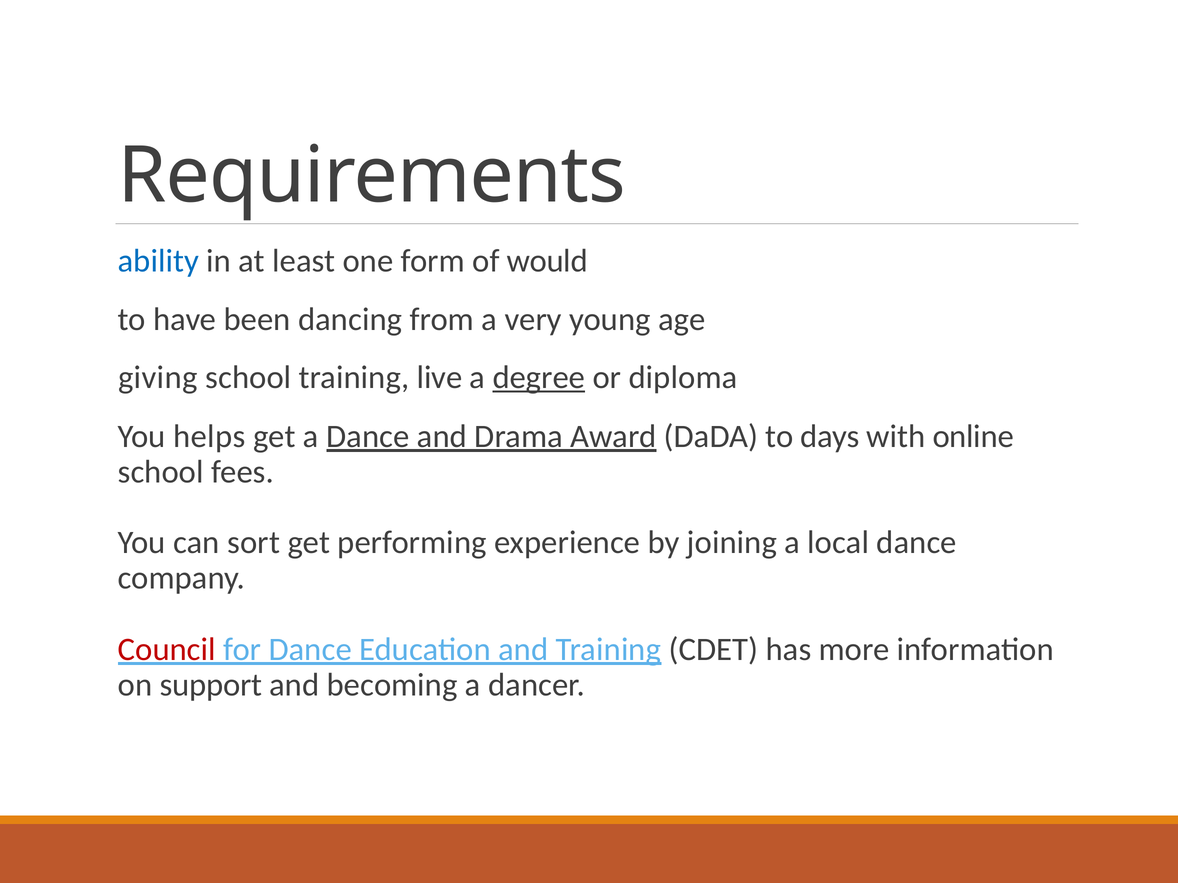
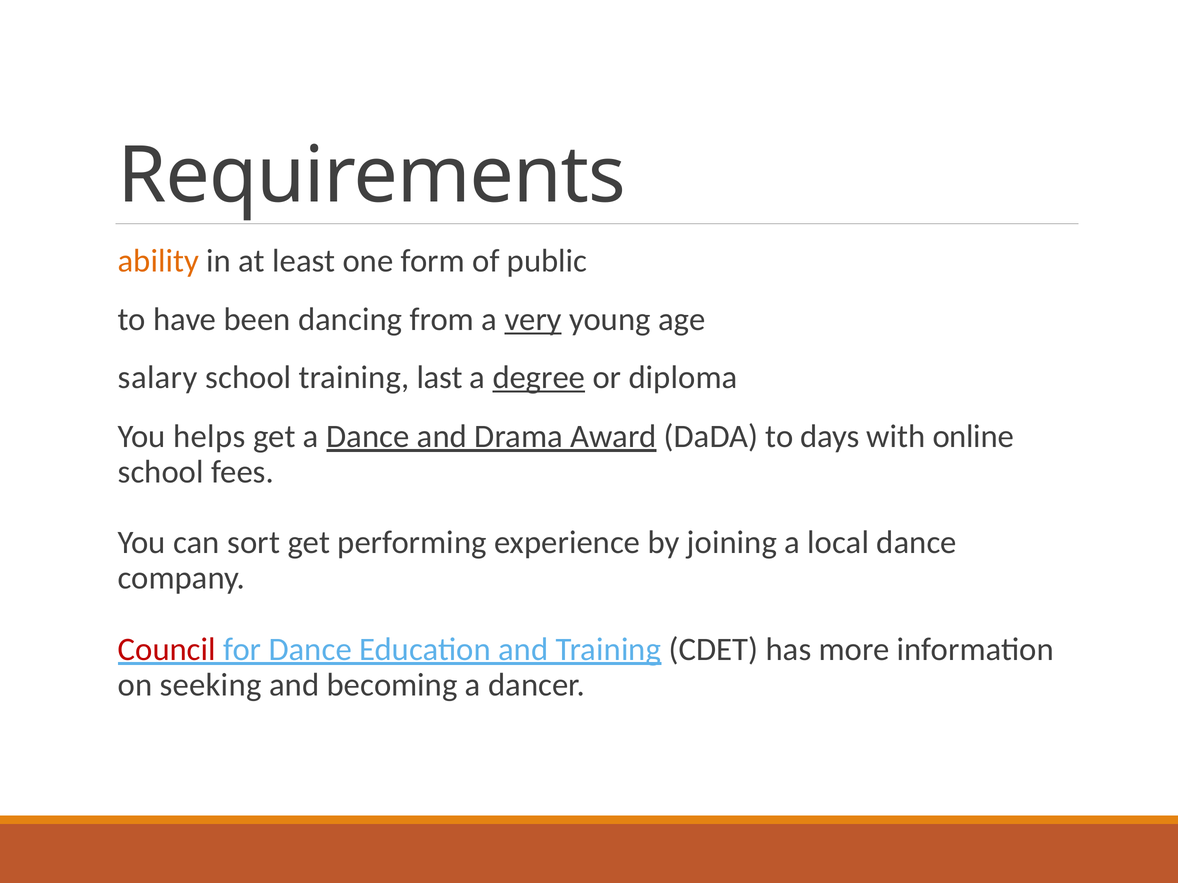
ability colour: blue -> orange
would: would -> public
very underline: none -> present
giving: giving -> salary
live: live -> last
support: support -> seeking
